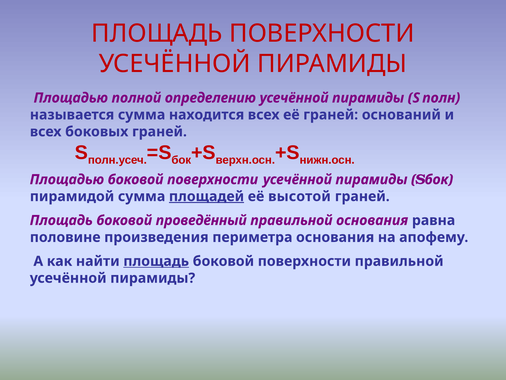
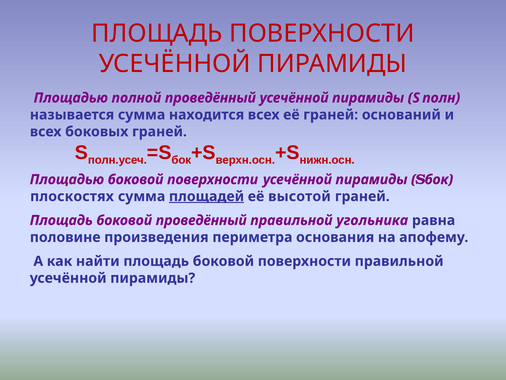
полной определению: определению -> проведённый
пирамидой: пирамидой -> плоскостях
правильной основания: основания -> угольника
площадь at (156, 261) underline: present -> none
